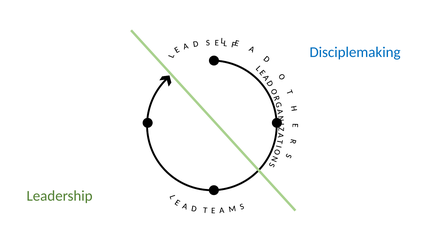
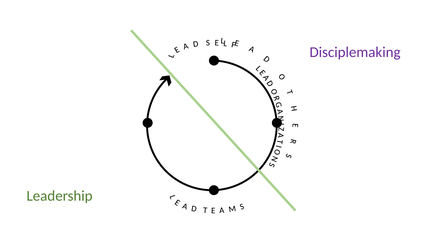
Disciplemaking colour: blue -> purple
